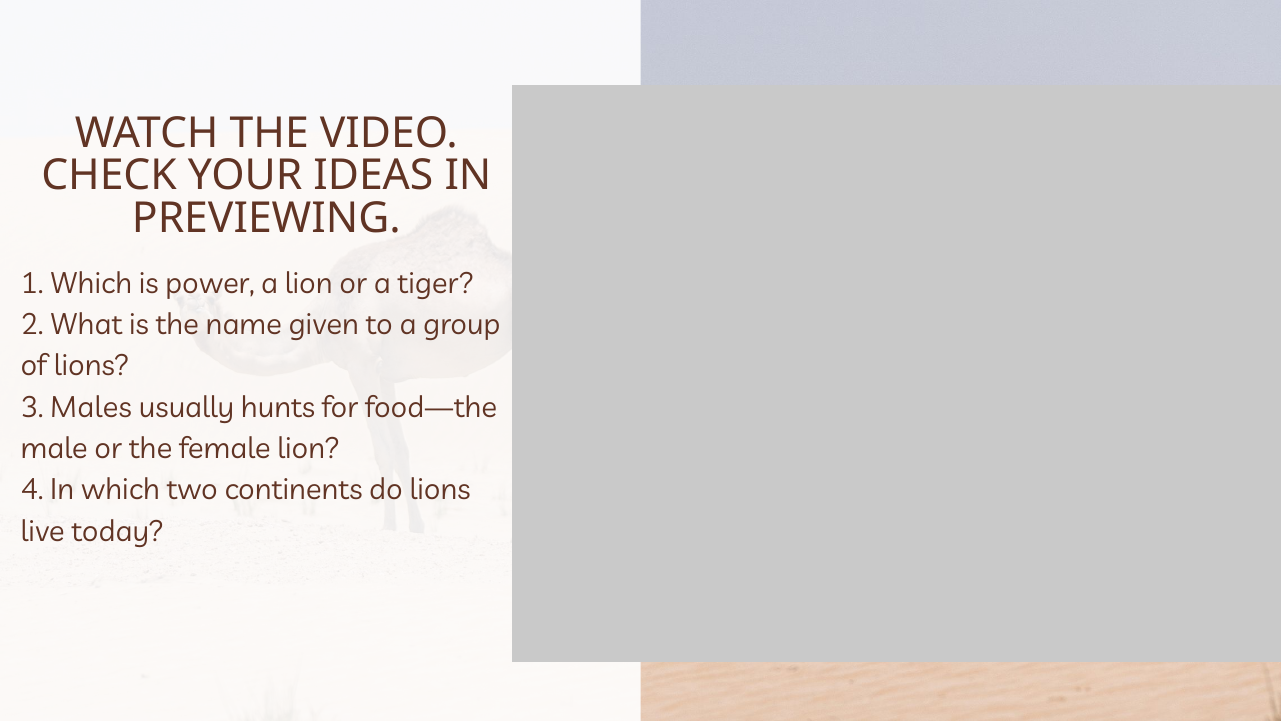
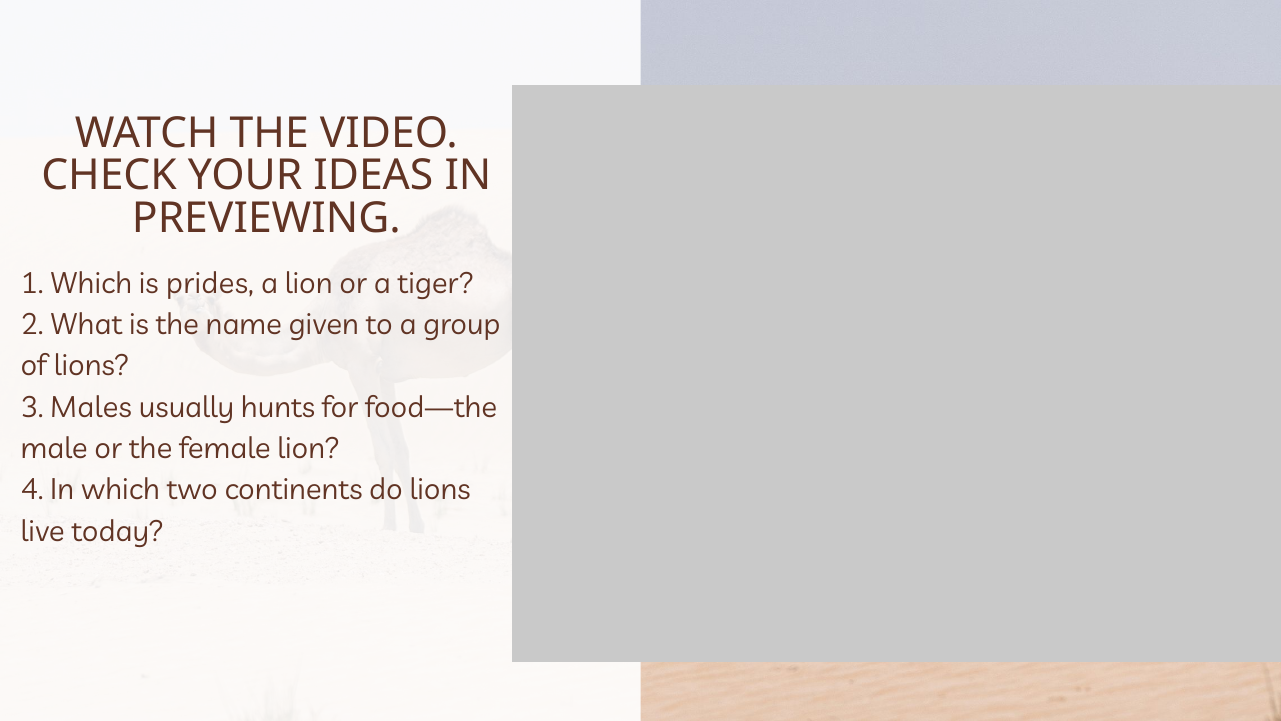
power: power -> prides
